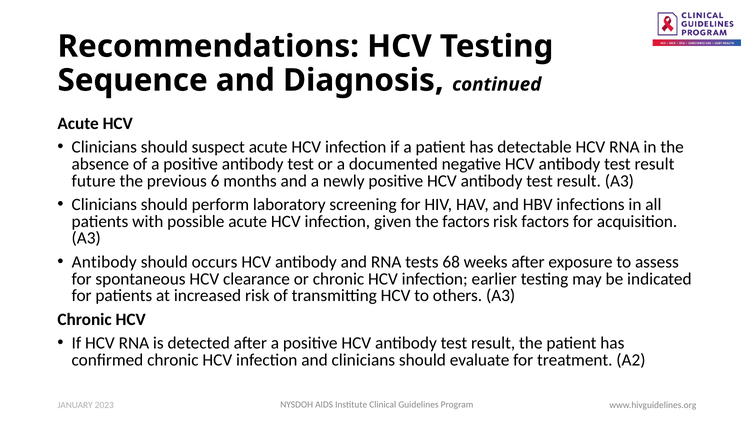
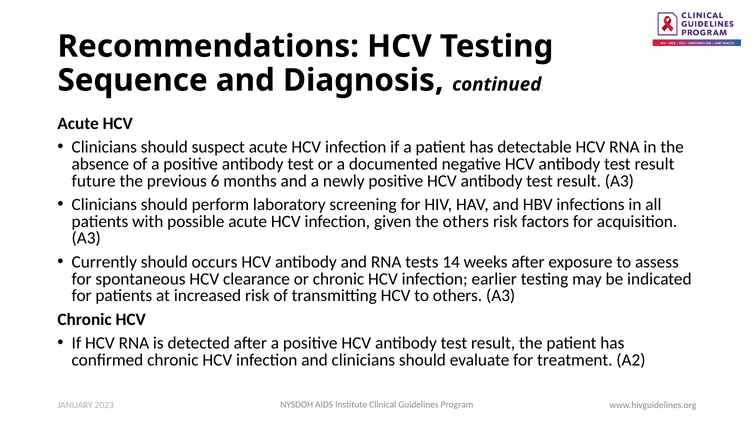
the factors: factors -> others
Antibody at (104, 262): Antibody -> Currently
68: 68 -> 14
